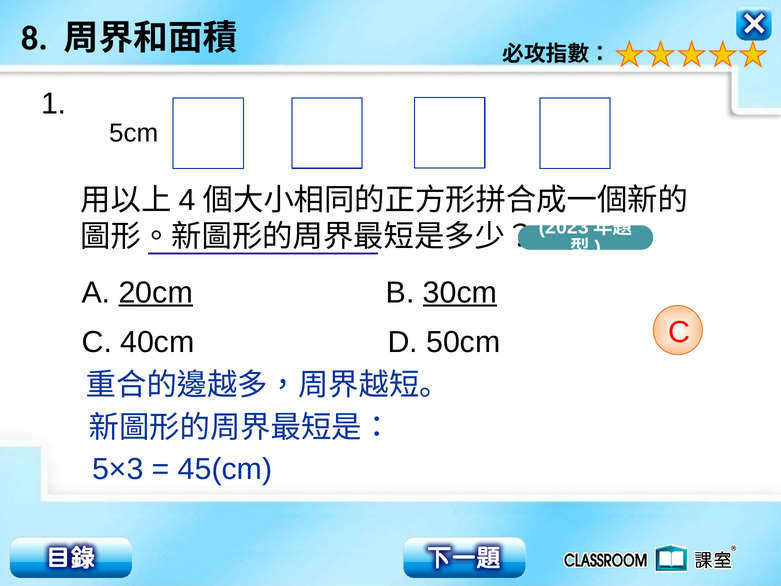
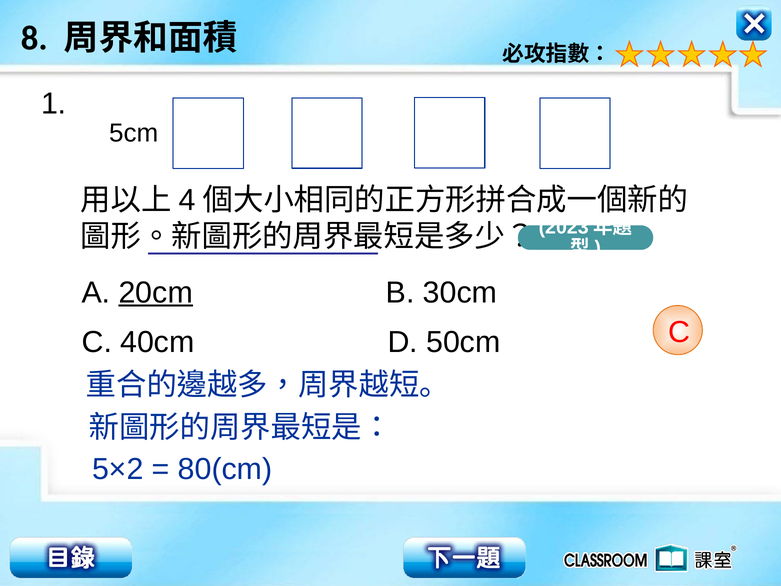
30cm underline: present -> none
5×3: 5×3 -> 5×2
45(cm: 45(cm -> 80(cm
